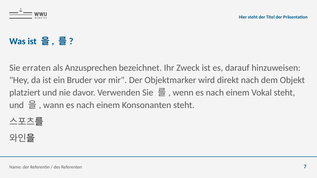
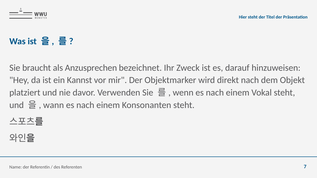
erraten: erraten -> braucht
Bruder: Bruder -> Kannst
